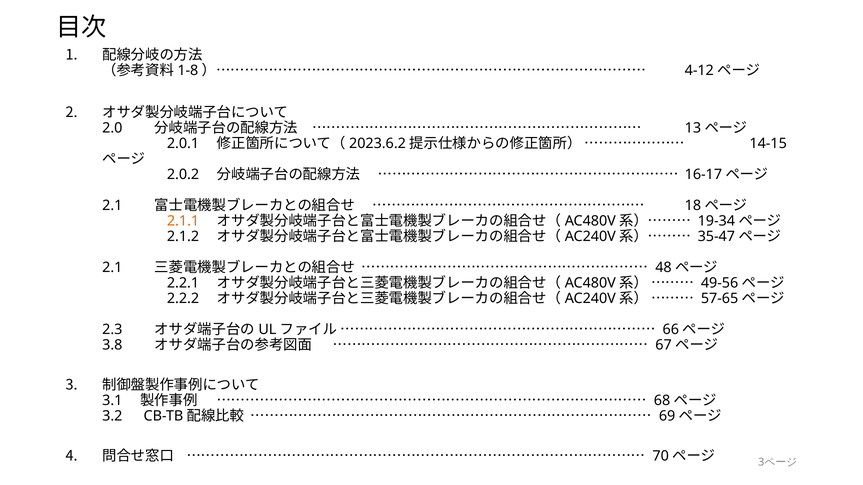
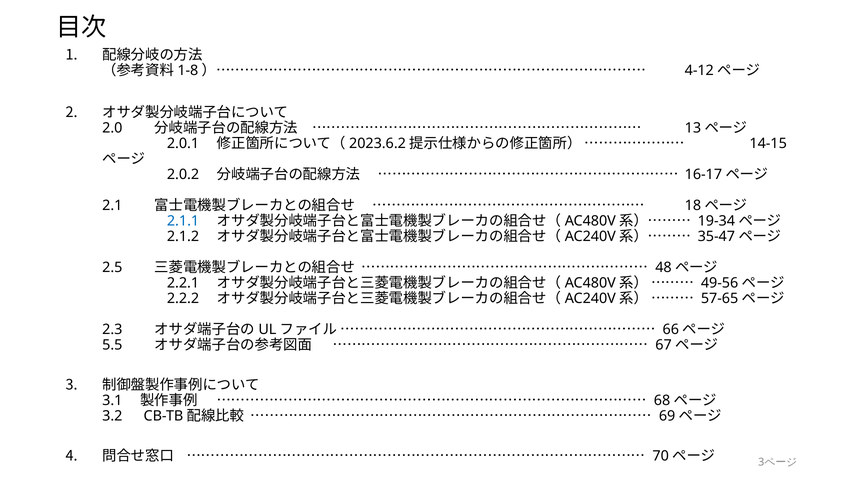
2.1.1 colour: orange -> blue
2.1 at (112, 268): 2.1 -> 2.5
3.8: 3.8 -> 5.5
